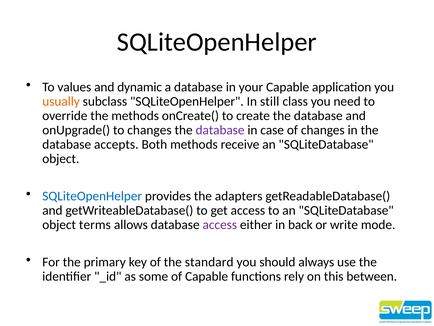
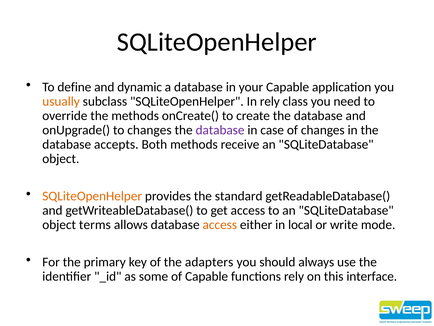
values: values -> define
In still: still -> rely
SQLiteOpenHelper at (92, 196) colour: blue -> orange
adapters: adapters -> standard
access at (220, 224) colour: purple -> orange
back: back -> local
standard: standard -> adapters
between: between -> interface
